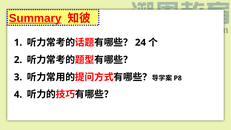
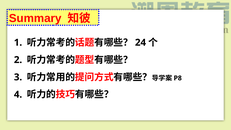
Summary underline: present -> none
